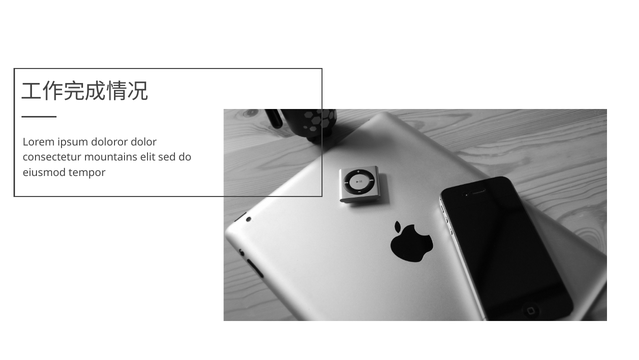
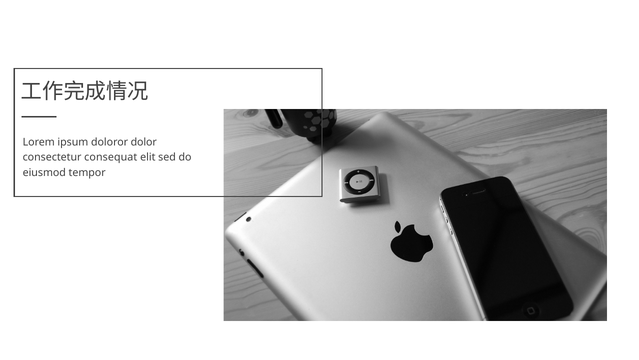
mountains: mountains -> consequat
